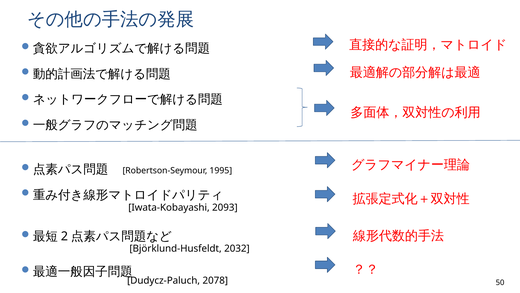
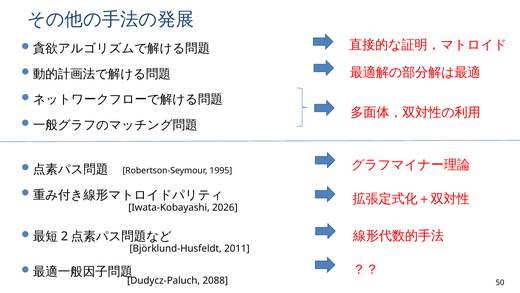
2093: 2093 -> 2026
2032: 2032 -> 2011
2078: 2078 -> 2088
